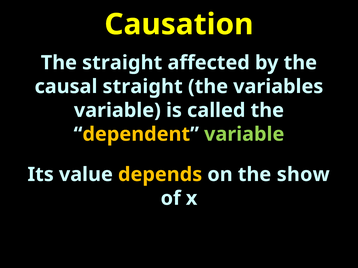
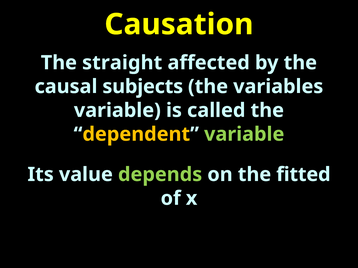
causal straight: straight -> subjects
depends colour: yellow -> light green
show: show -> fitted
